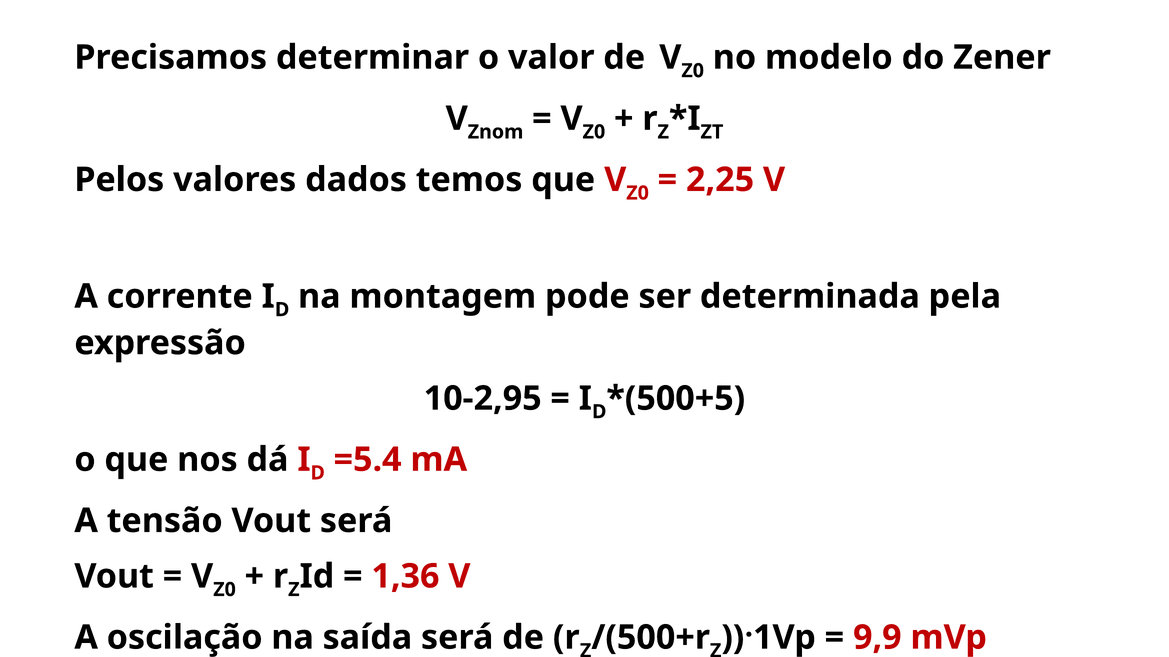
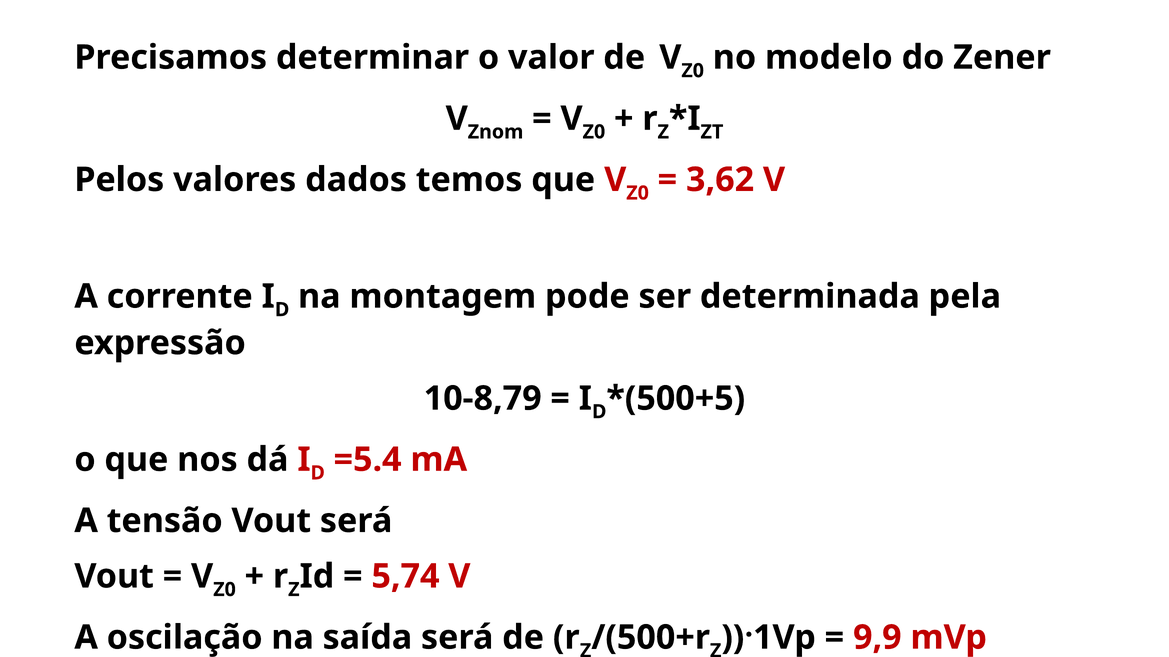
2,25: 2,25 -> 3,62
10-2,95: 10-2,95 -> 10-8,79
1,36: 1,36 -> 5,74
